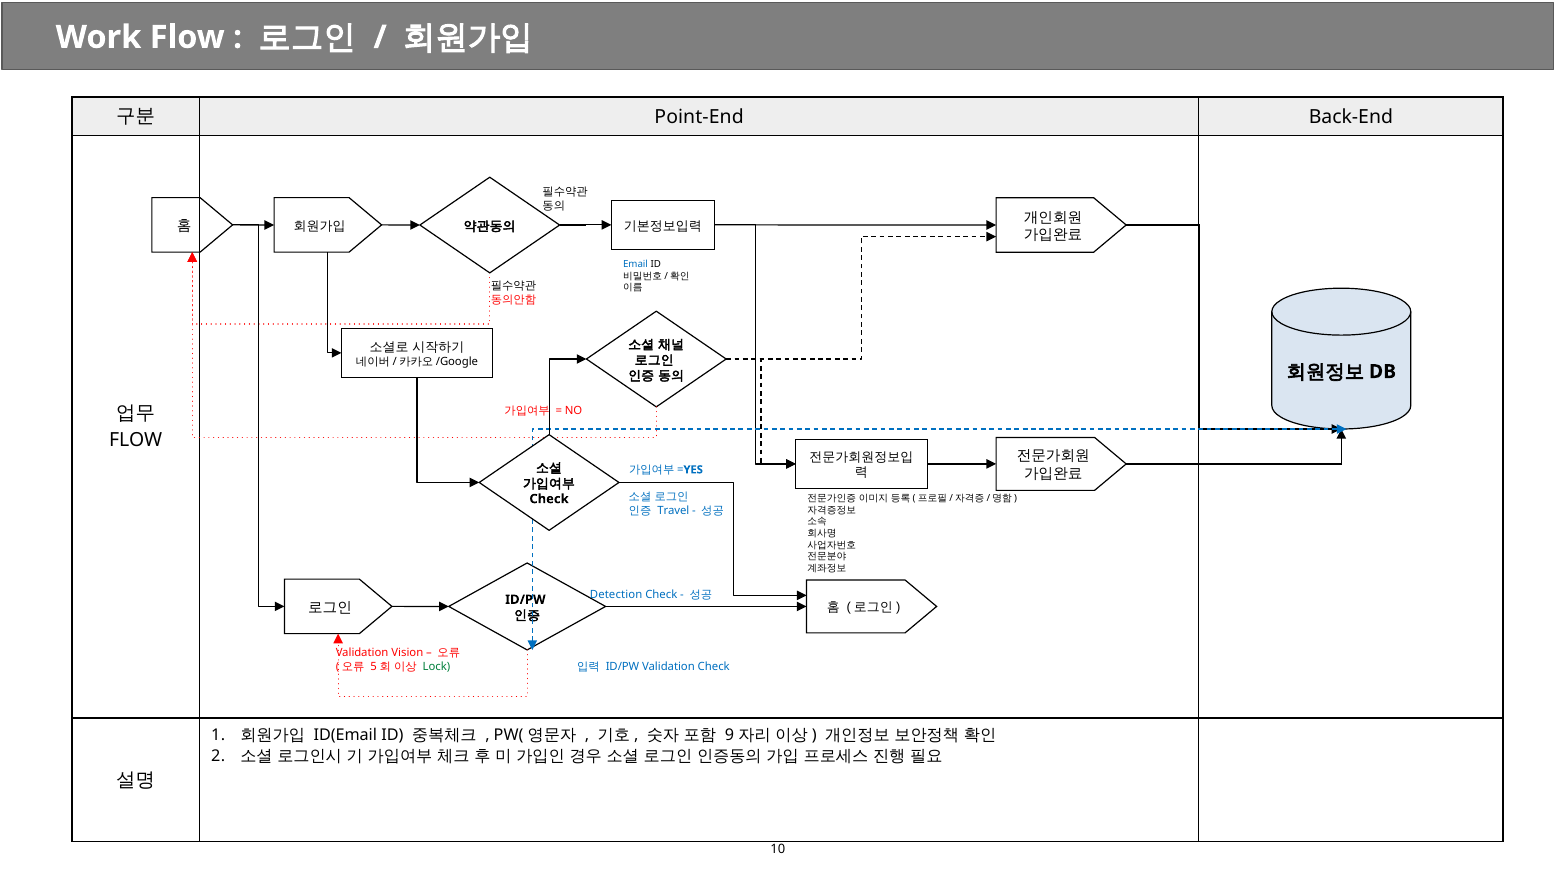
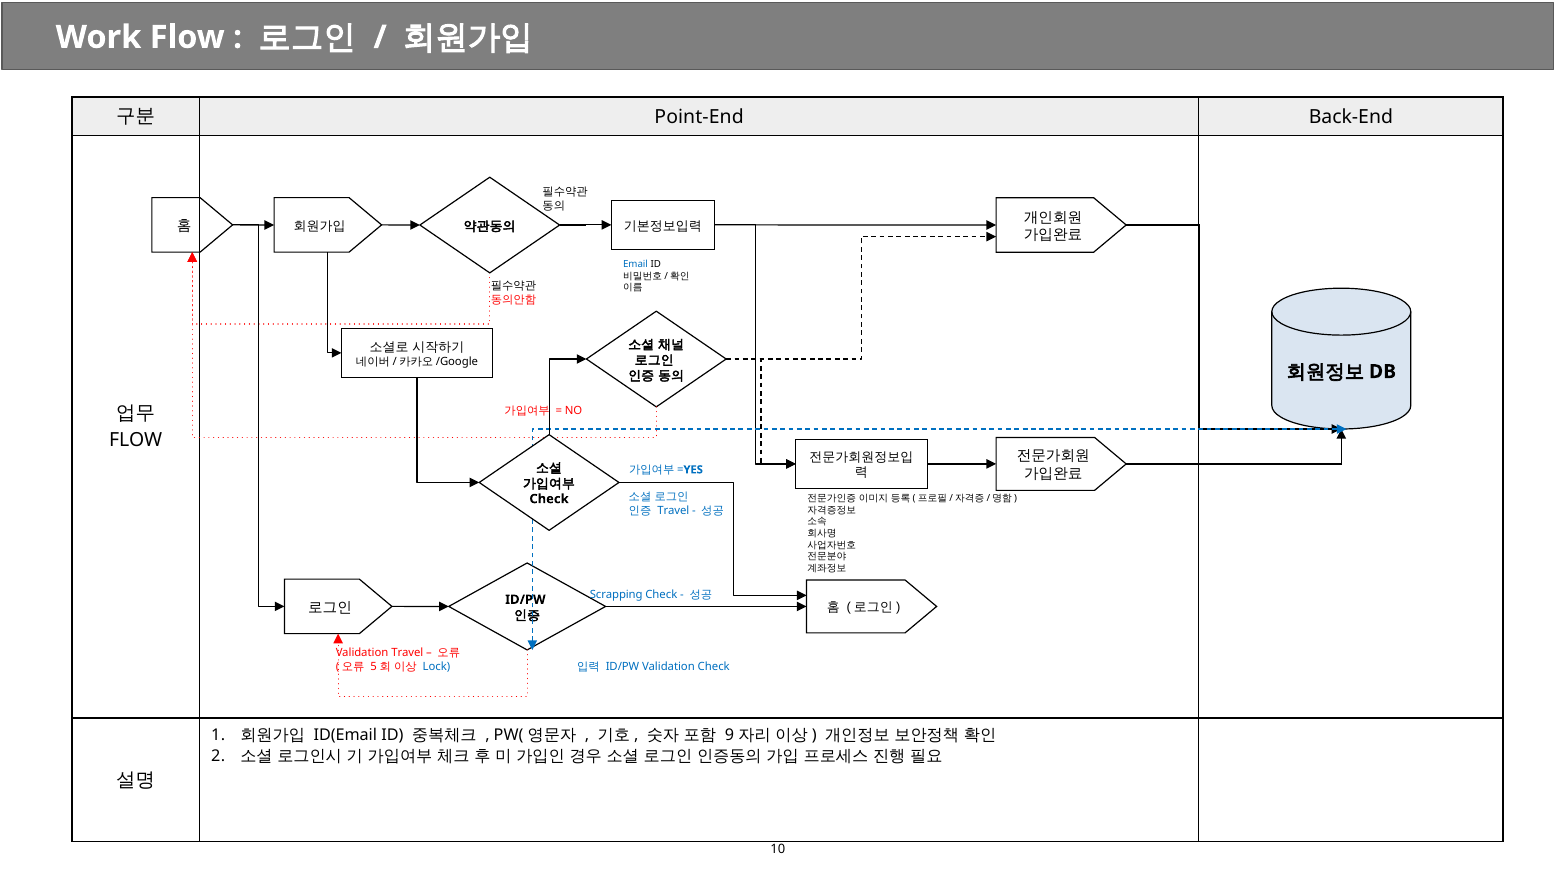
Detection: Detection -> Scrapping
Validation Vision: Vision -> Travel
Lock colour: green -> blue
